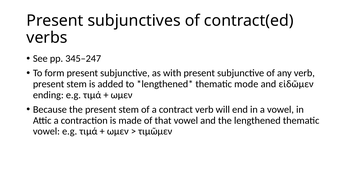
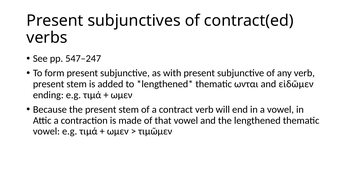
345–247: 345–247 -> 547–247
mode: mode -> ωνται
